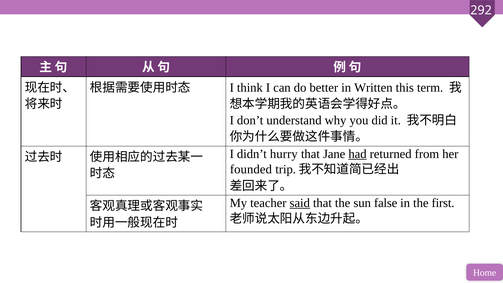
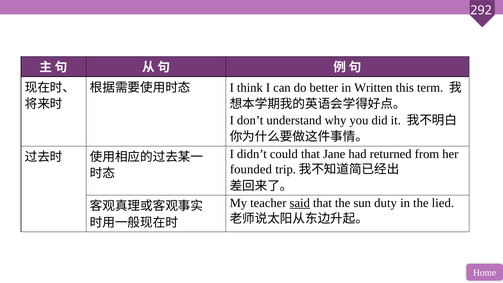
hurry: hurry -> could
had underline: present -> none
false: false -> duty
first: first -> lied
